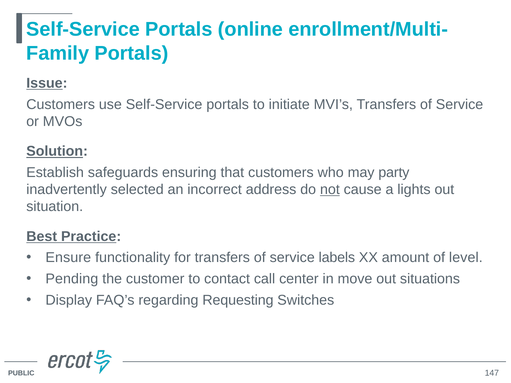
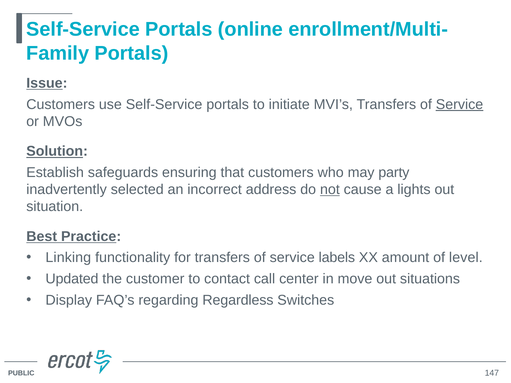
Service at (460, 104) underline: none -> present
Ensure: Ensure -> Linking
Pending: Pending -> Updated
Requesting: Requesting -> Regardless
